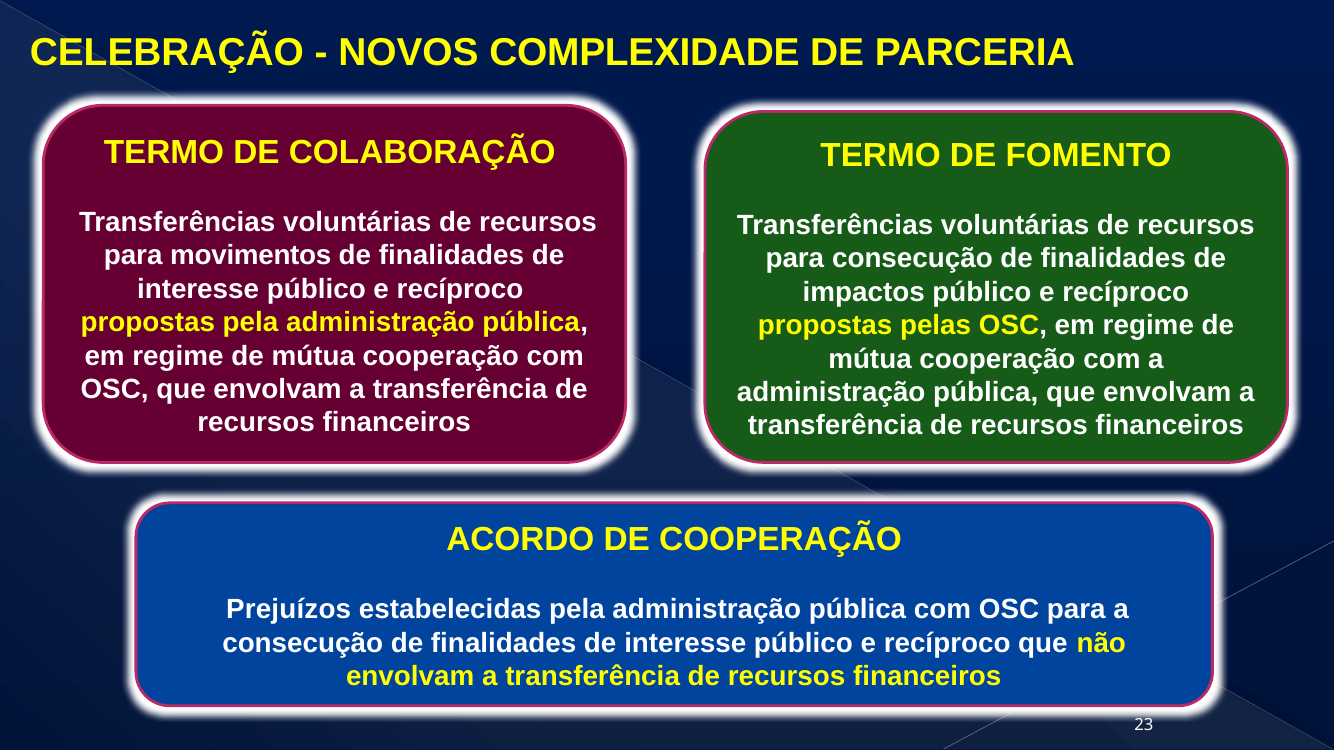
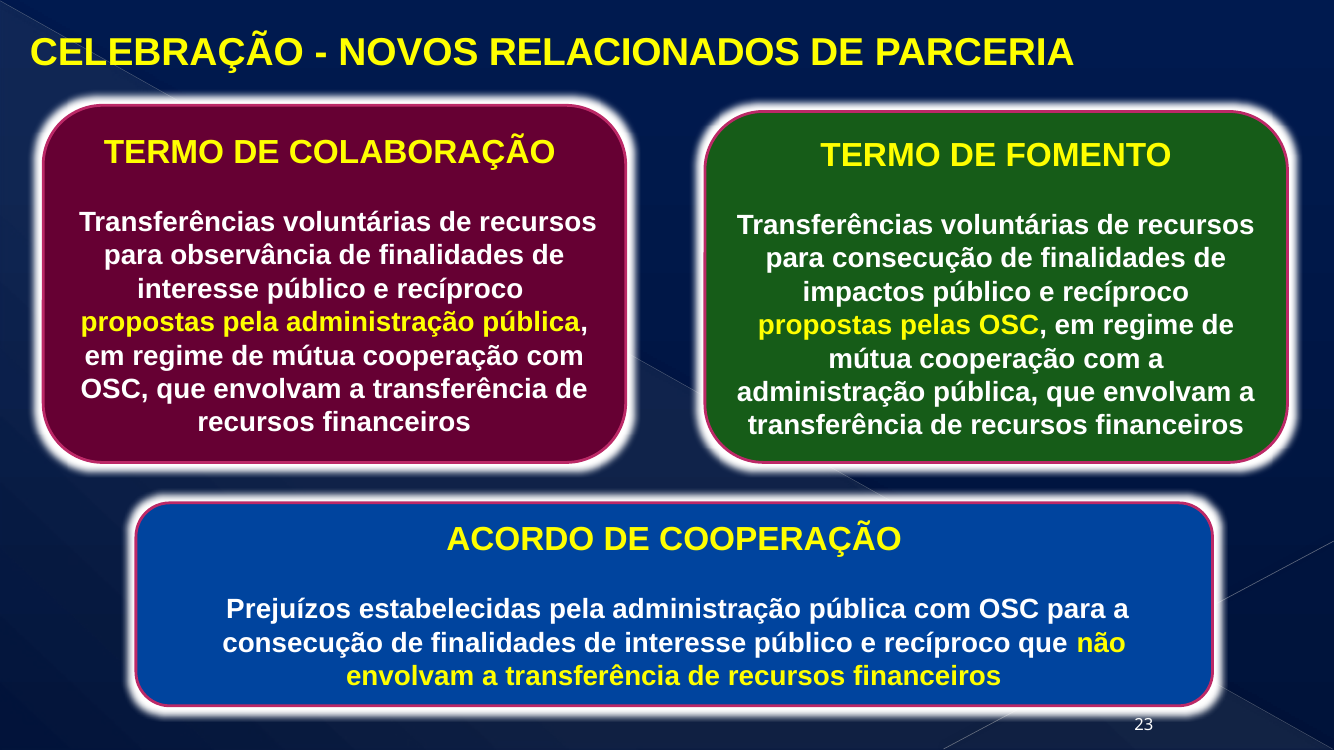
COMPLEXIDADE: COMPLEXIDADE -> RELACIONADOS
movimentos: movimentos -> observância
